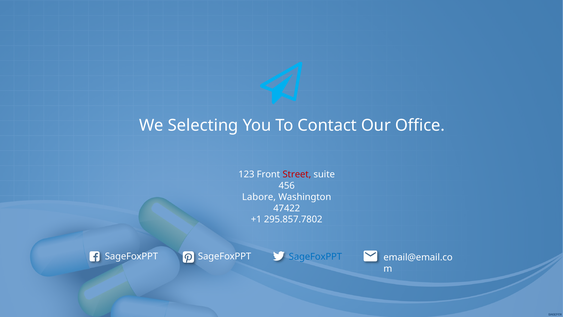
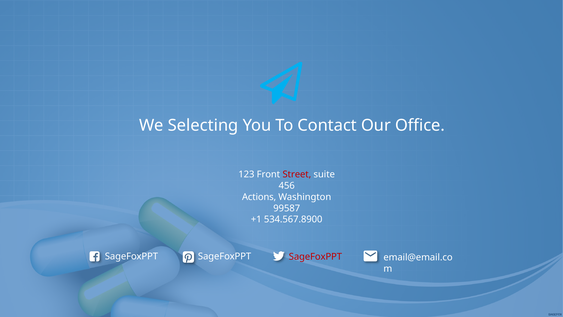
Labore: Labore -> Actions
47422: 47422 -> 99587
295.857.7802: 295.857.7802 -> 534.567.8900
SageFoxPPT at (315, 257) colour: blue -> red
